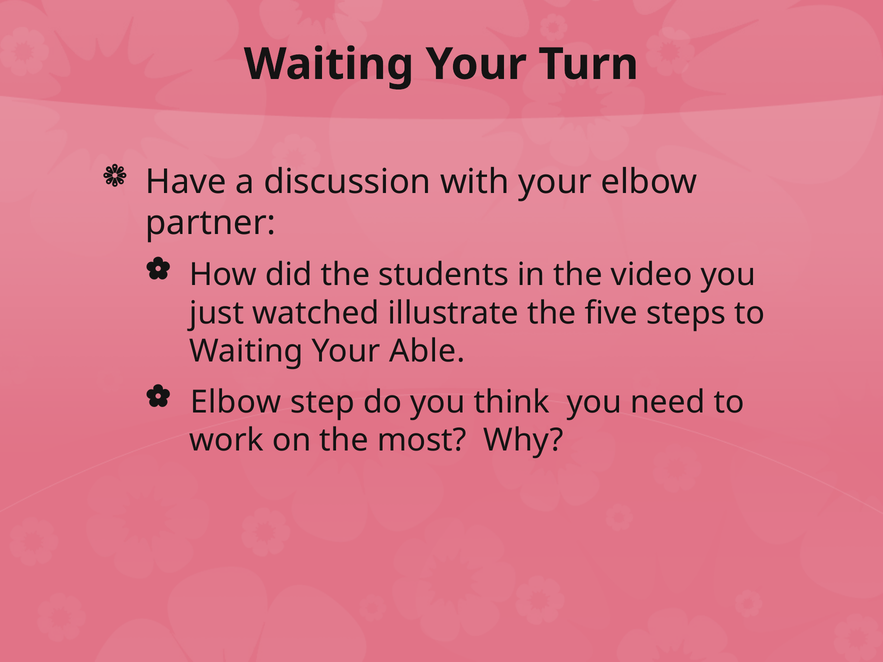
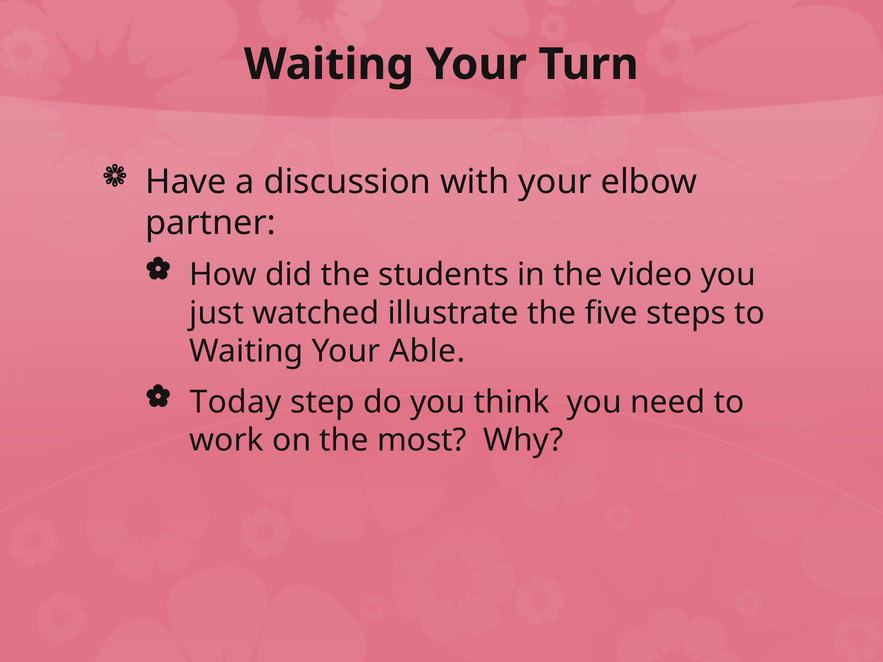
Elbow at (236, 402): Elbow -> Today
